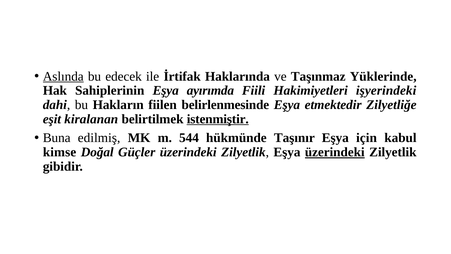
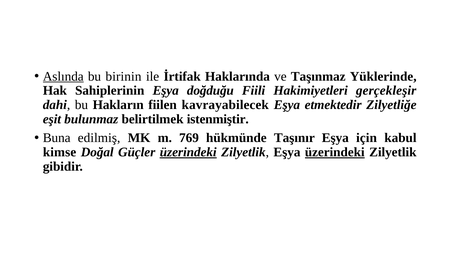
edecek: edecek -> birinin
ayırımda: ayırımda -> doğduğu
işyerindeki: işyerindeki -> gerçekleşir
belirlenmesinde: belirlenmesinde -> kavrayabilecek
kiralanan: kiralanan -> bulunmaz
istenmiştir underline: present -> none
544: 544 -> 769
üzerindeki at (188, 152) underline: none -> present
